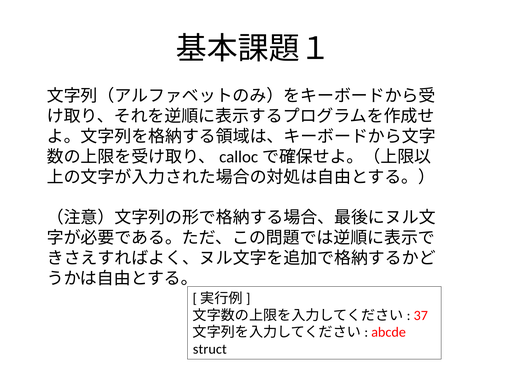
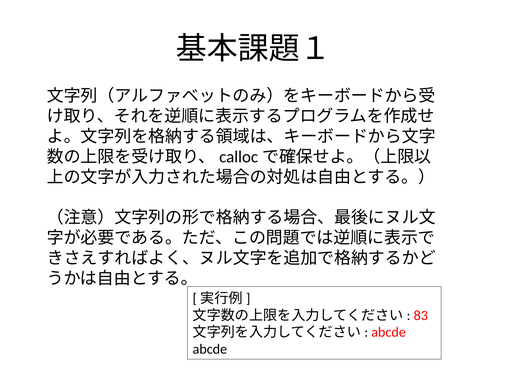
37: 37 -> 83
struct at (210, 349): struct -> abcde
